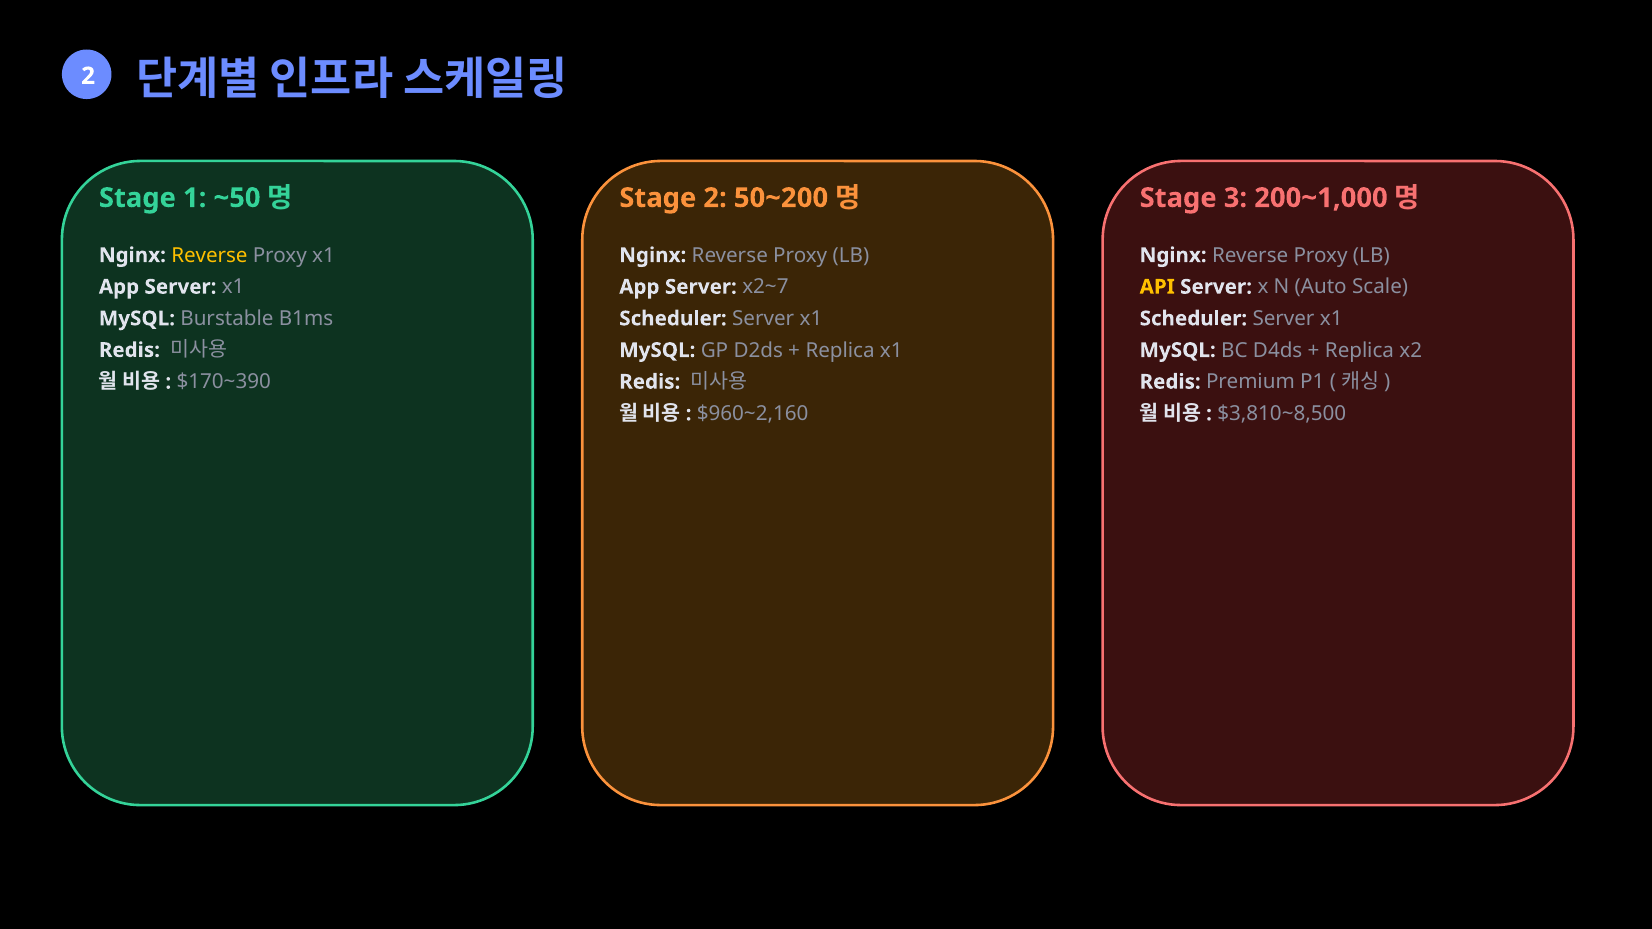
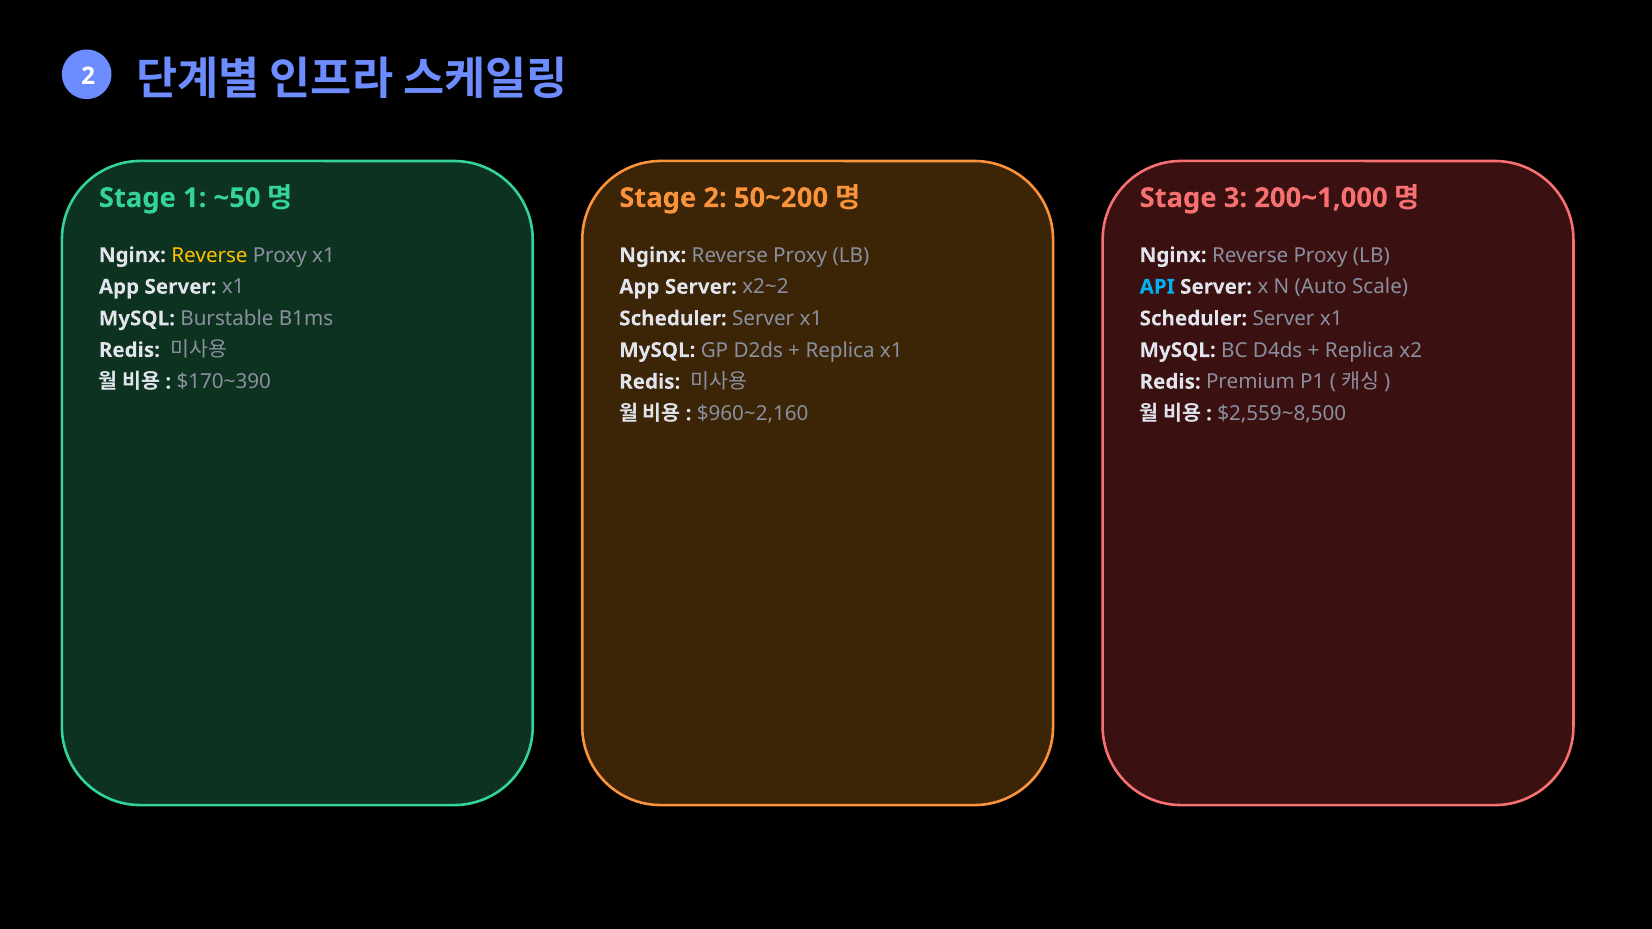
x2~7: x2~7 -> x2~2
API colour: yellow -> light blue
$3,810~8,500: $3,810~8,500 -> $2,559~8,500
